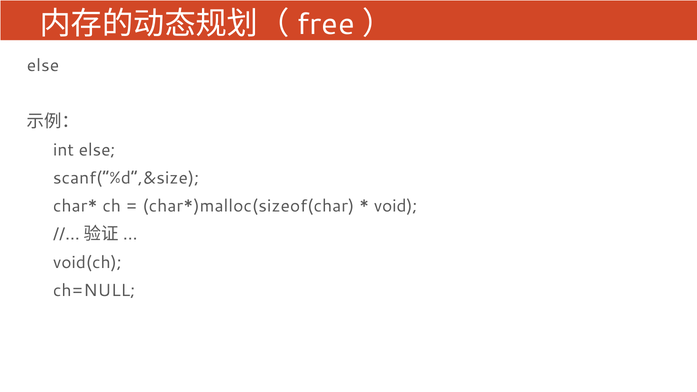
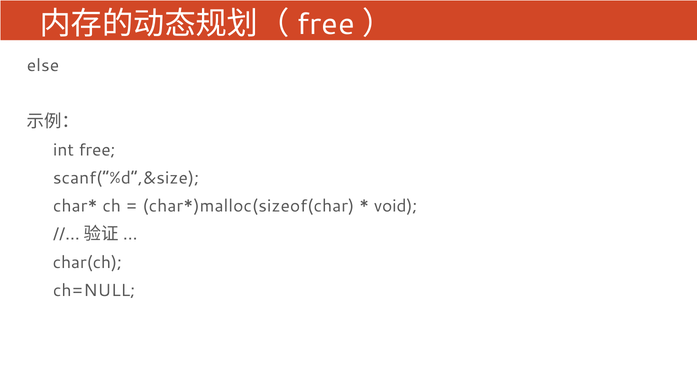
int else: else -> free
void(ch: void(ch -> char(ch
